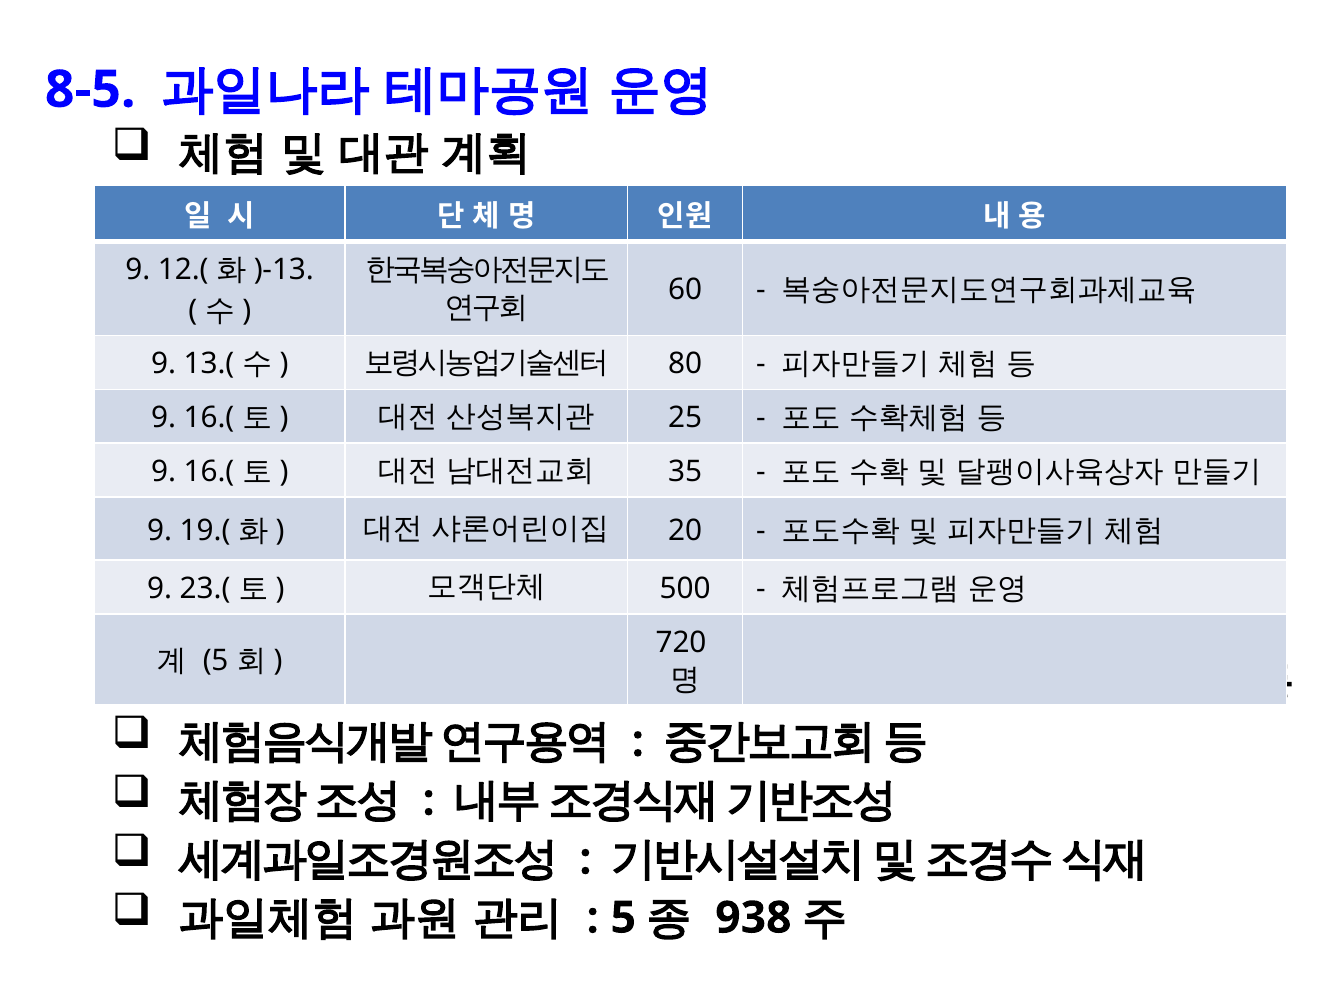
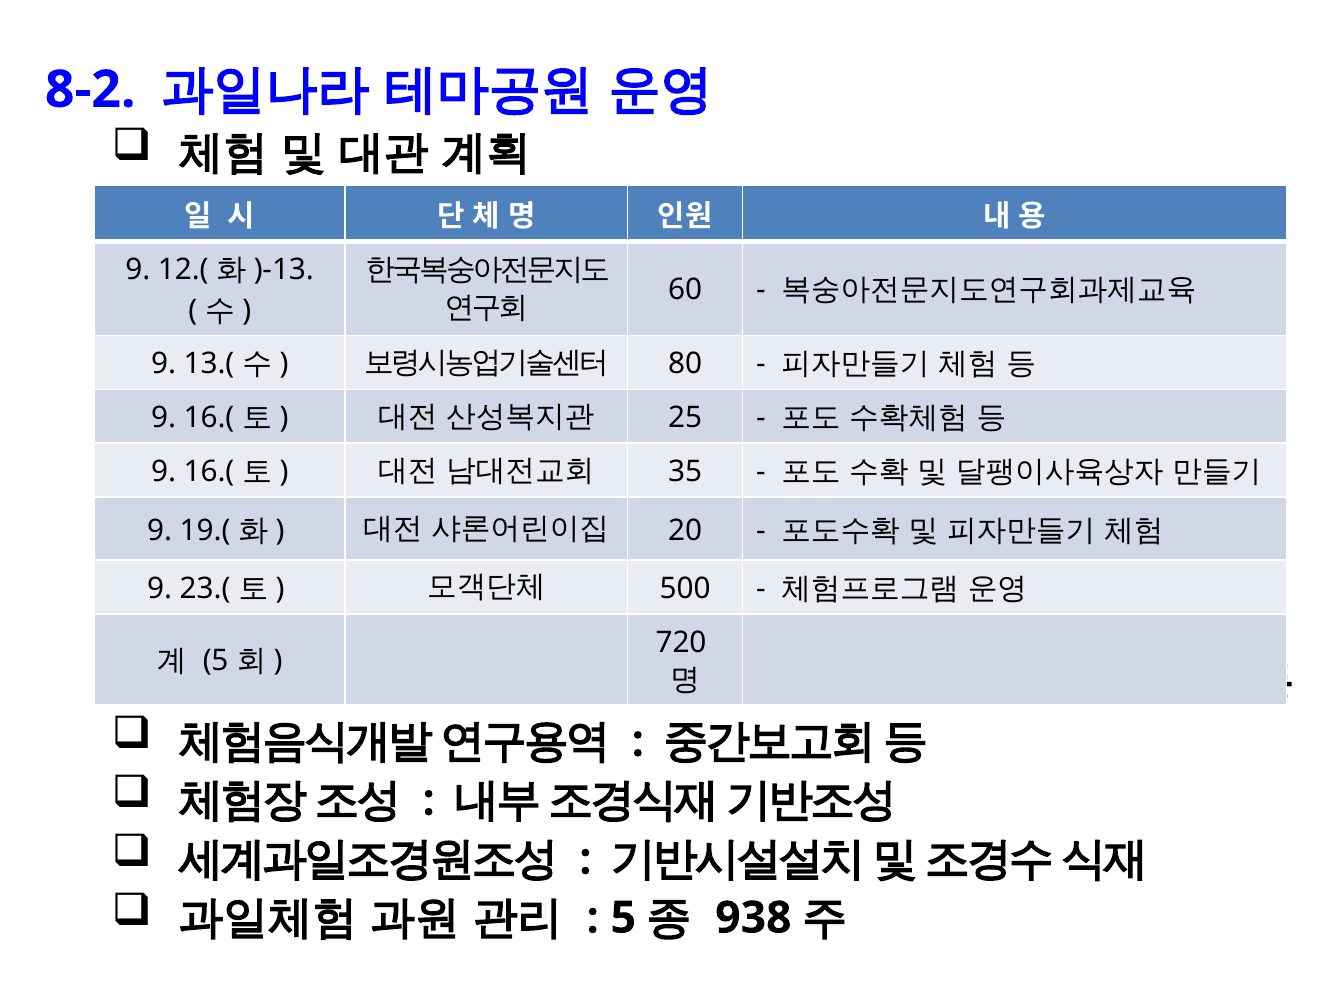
8-5: 8-5 -> 8-2
